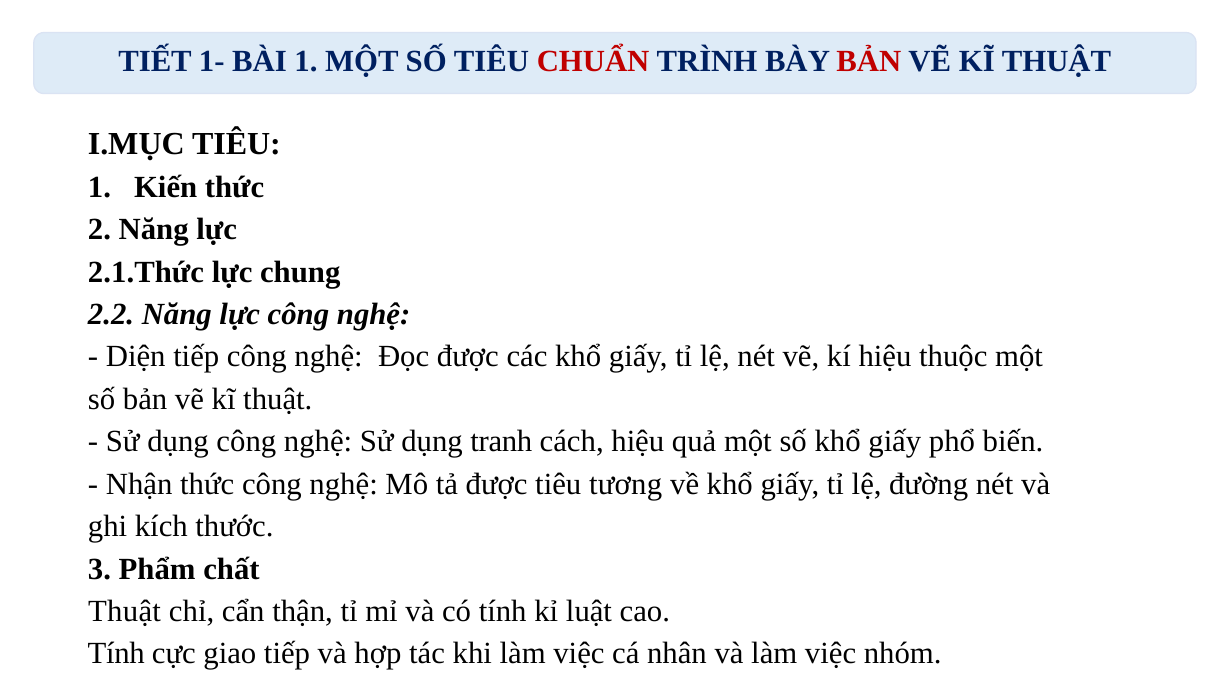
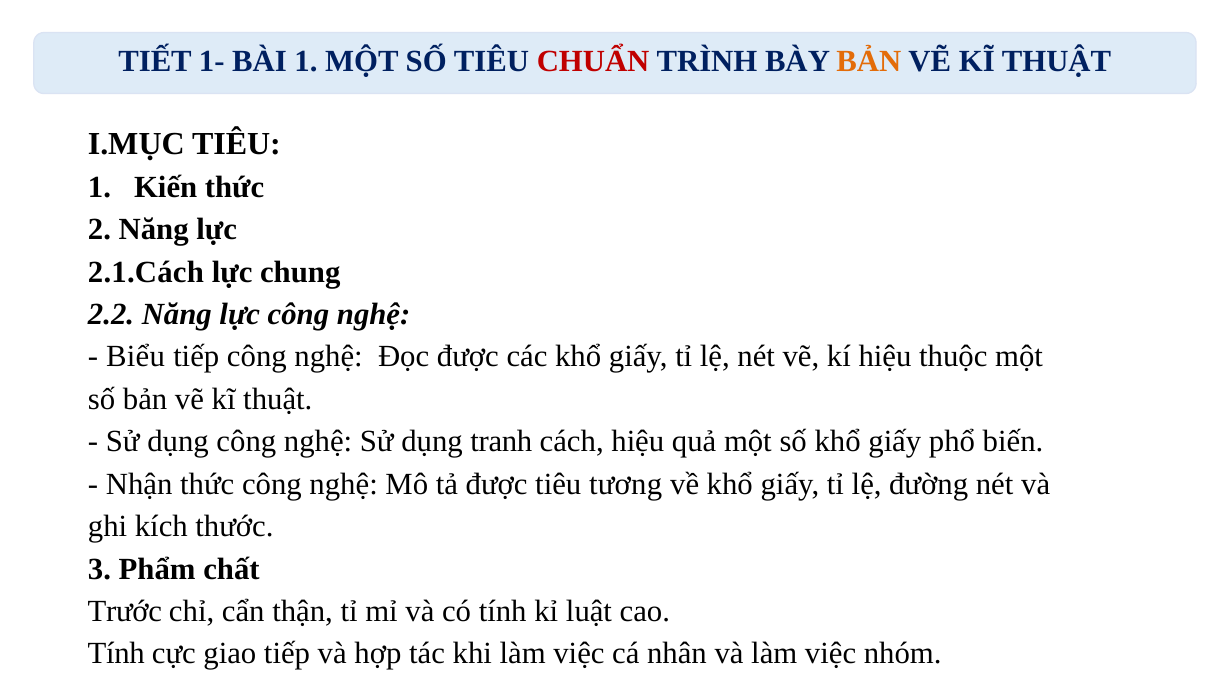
BẢN at (869, 61) colour: red -> orange
2.1.Thức: 2.1.Thức -> 2.1.Cách
Diện: Diện -> Biểu
Thuật at (125, 611): Thuật -> Trước
